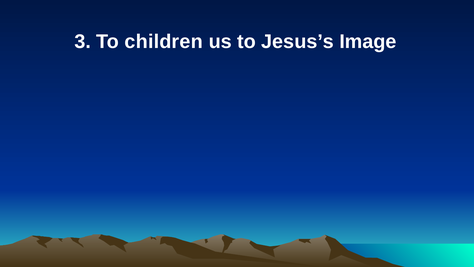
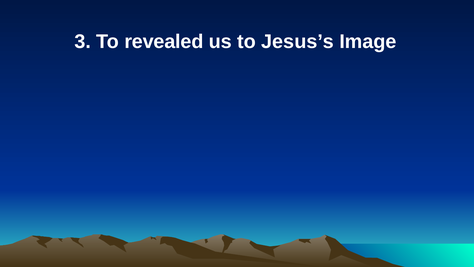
children: children -> revealed
